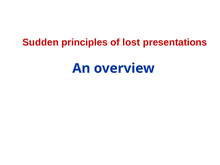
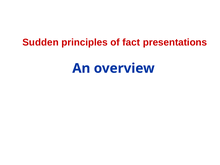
lost: lost -> fact
